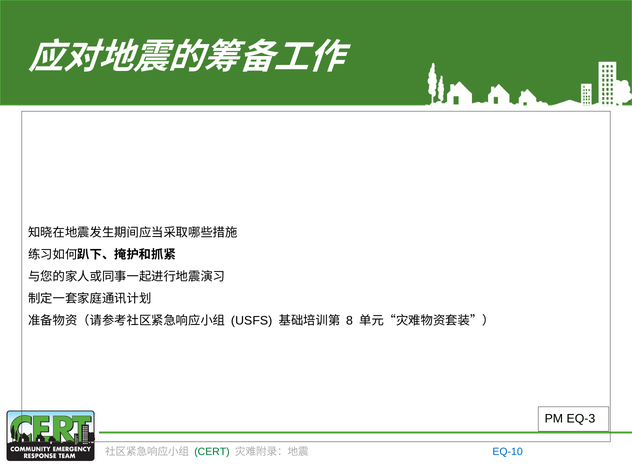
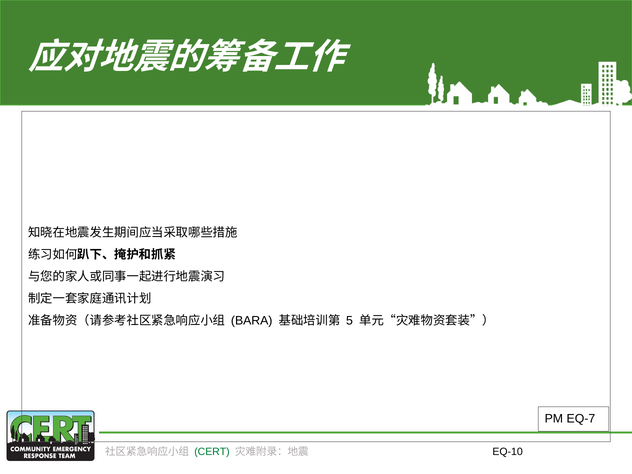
USFS: USFS -> BARA
8: 8 -> 5
EQ-3: EQ-3 -> EQ-7
EQ-10 colour: blue -> black
